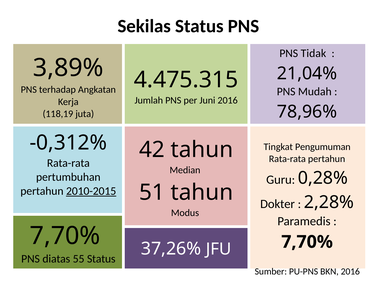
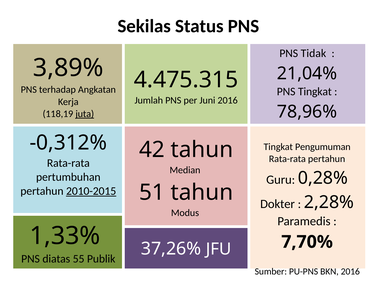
PNS Mudah: Mudah -> Tingkat
juta underline: none -> present
7,70% at (65, 236): 7,70% -> 1,33%
55 Status: Status -> Publik
